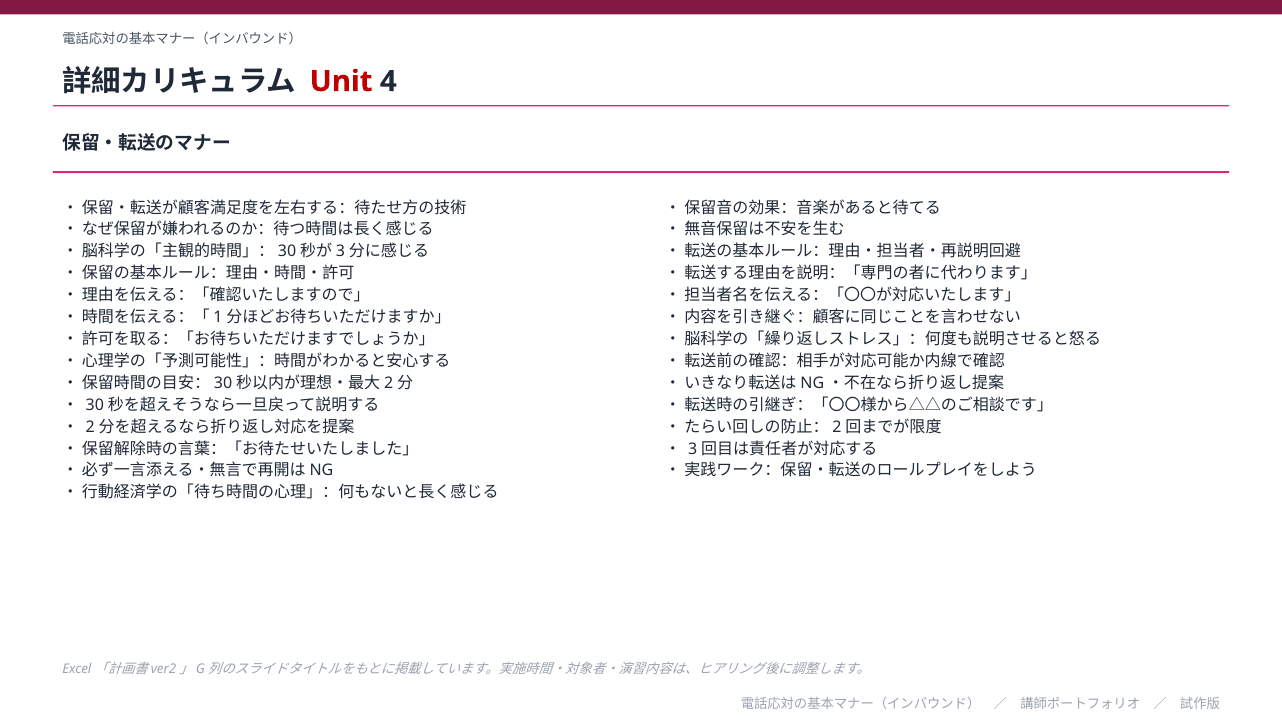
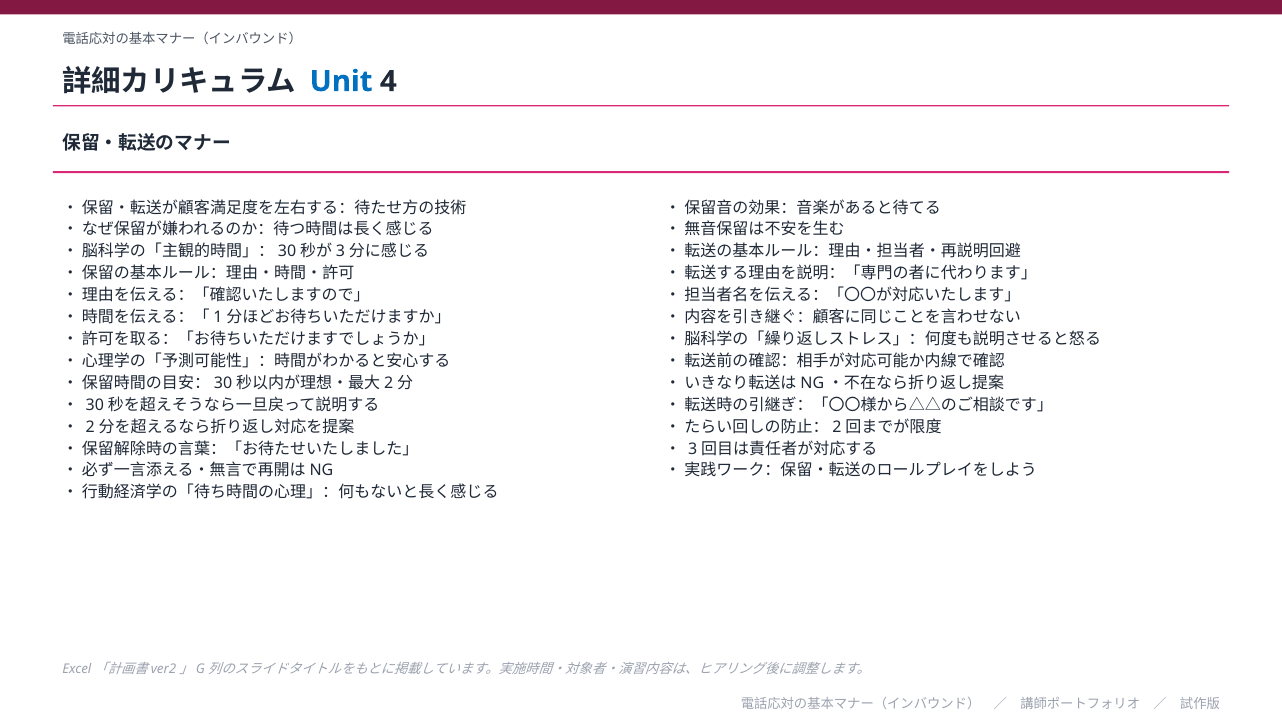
Unit colour: red -> blue
